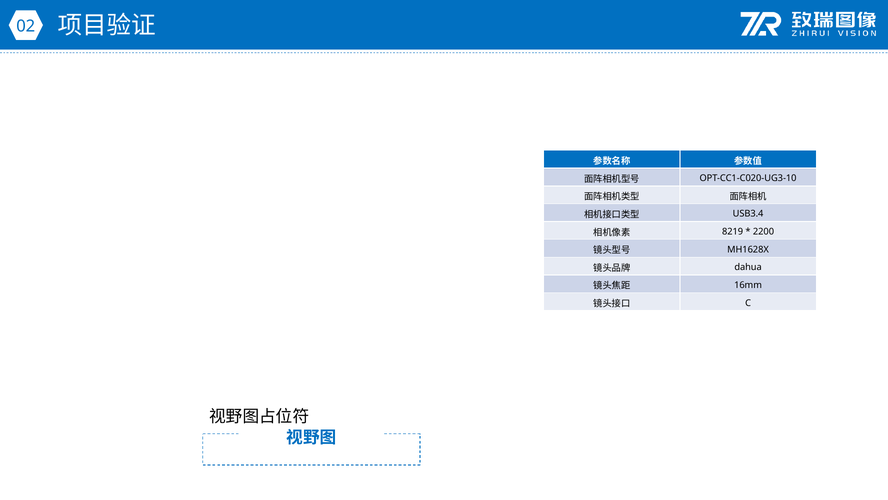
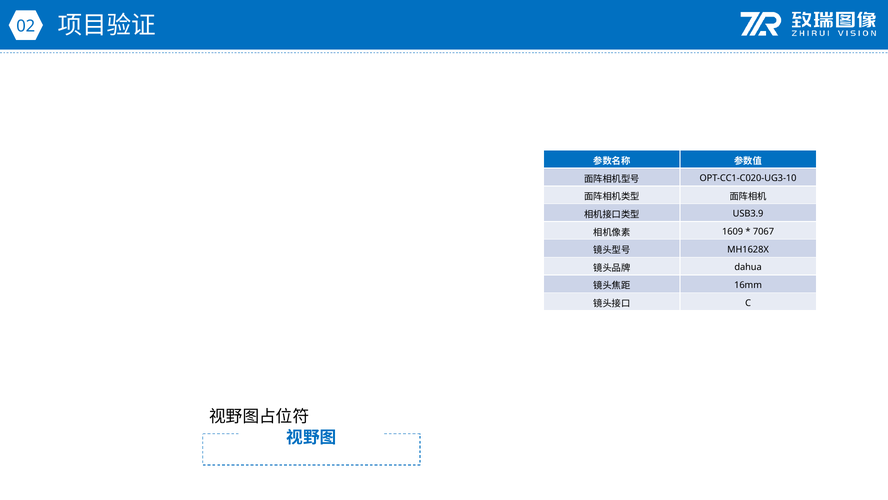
USB3.4: USB3.4 -> USB3.9
8219: 8219 -> 1609
2200: 2200 -> 7067
